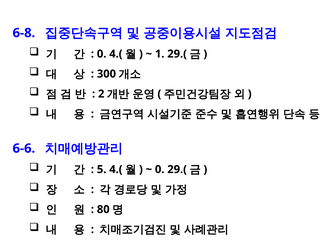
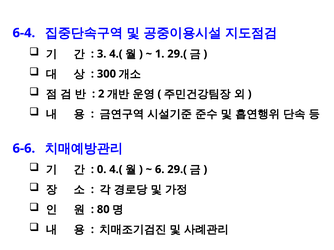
6-8: 6-8 -> 6-4
0 at (102, 54): 0 -> 3
5: 5 -> 0
0 at (160, 170): 0 -> 6
